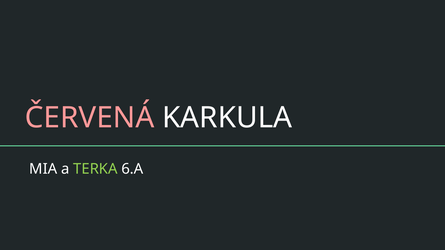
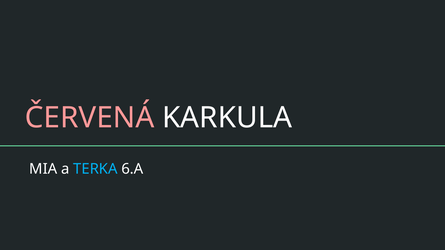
TERKA colour: light green -> light blue
